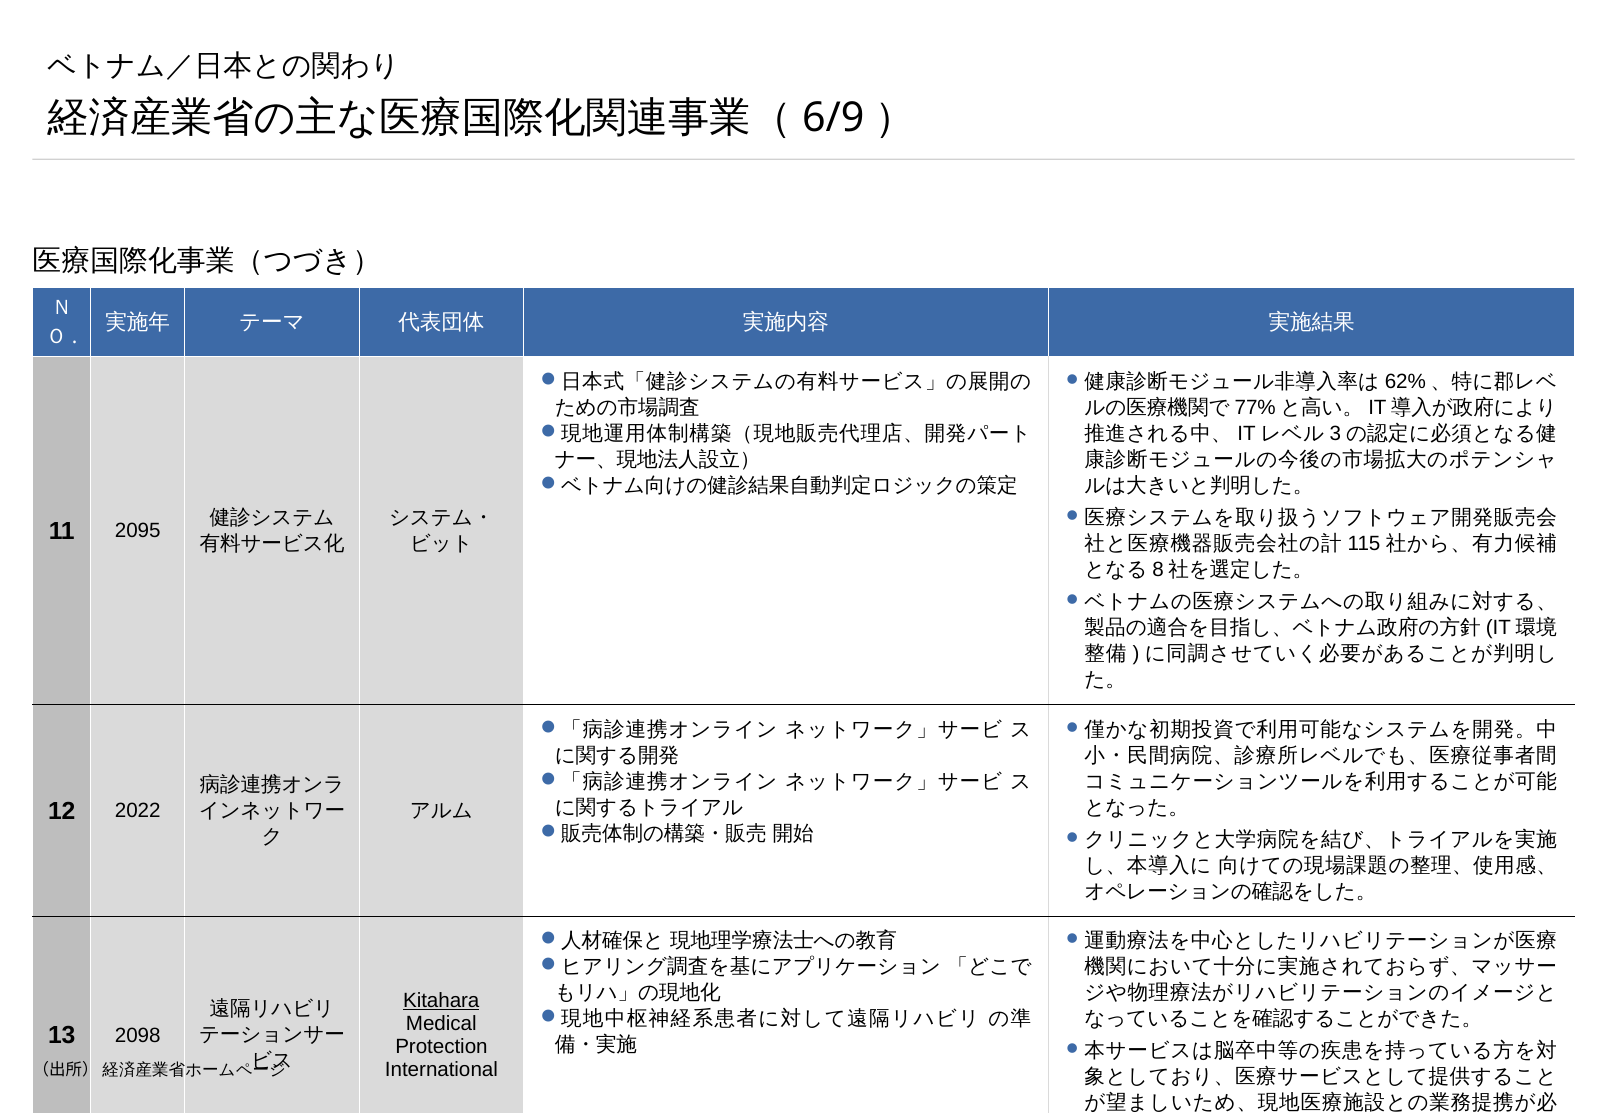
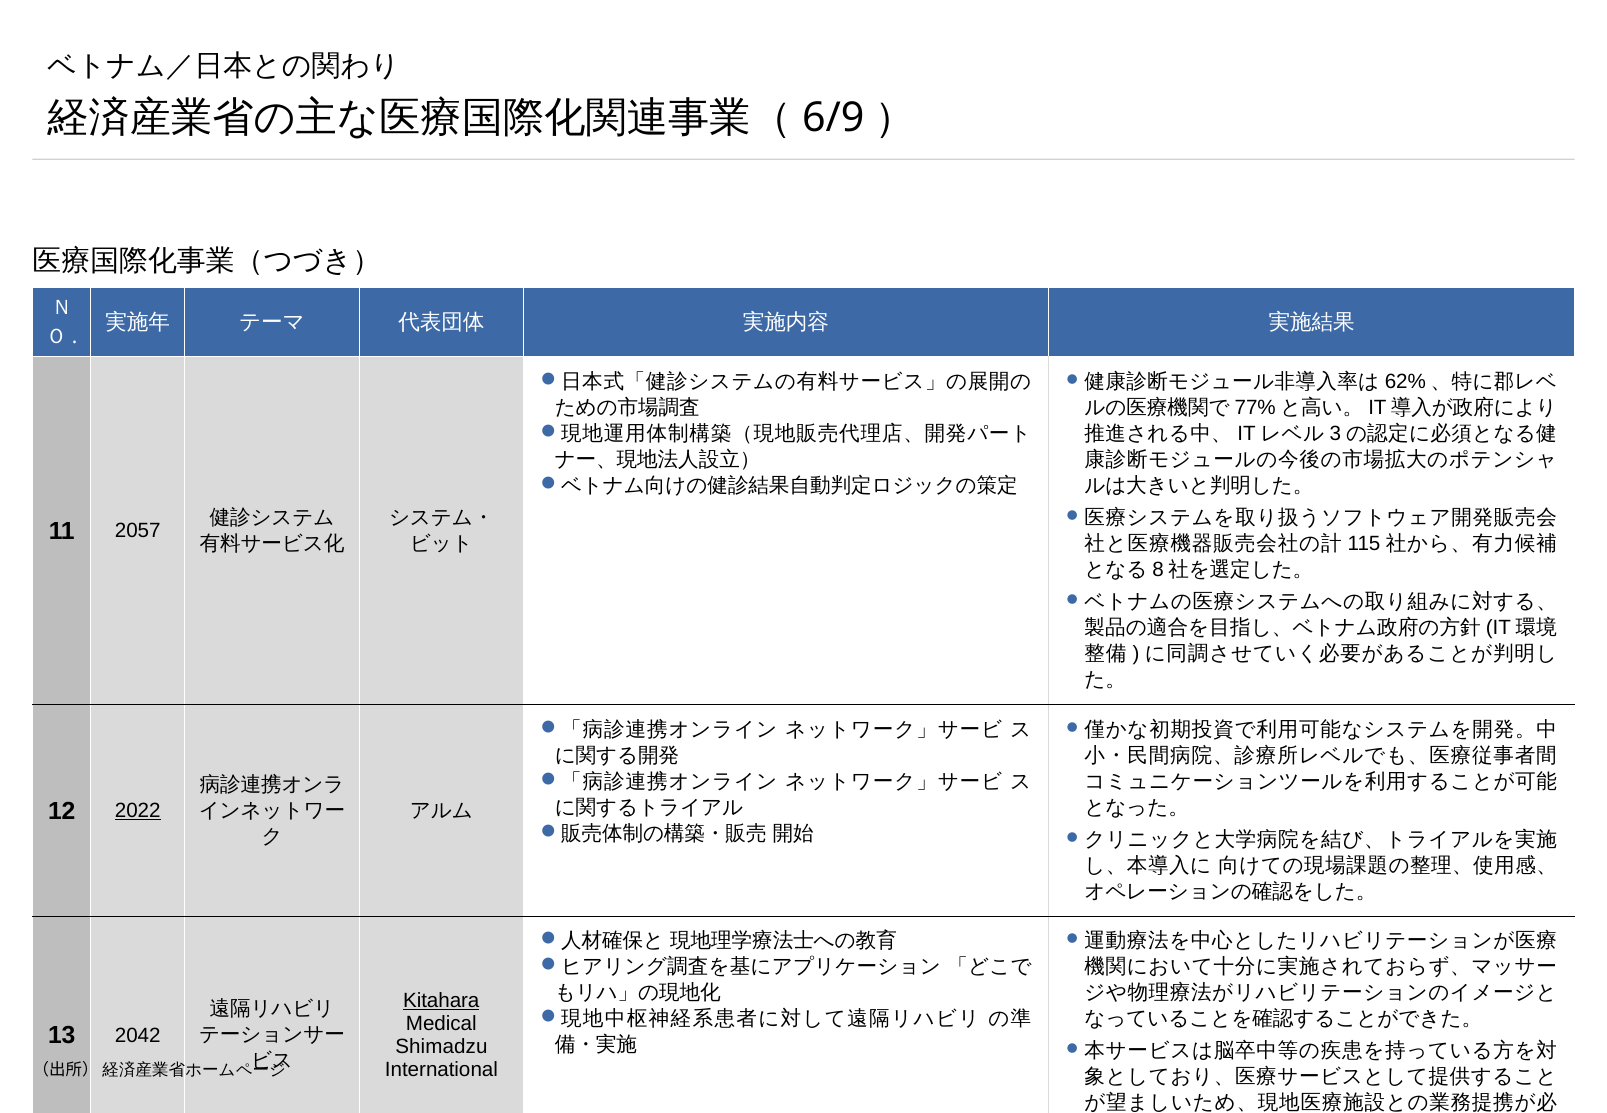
2095: 2095 -> 2057
2022 underline: none -> present
2098: 2098 -> 2042
Protection: Protection -> Shimadzu
